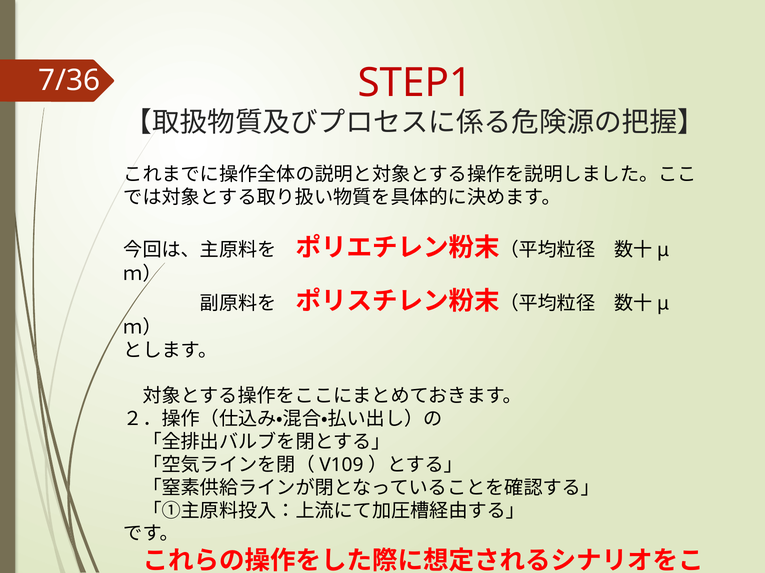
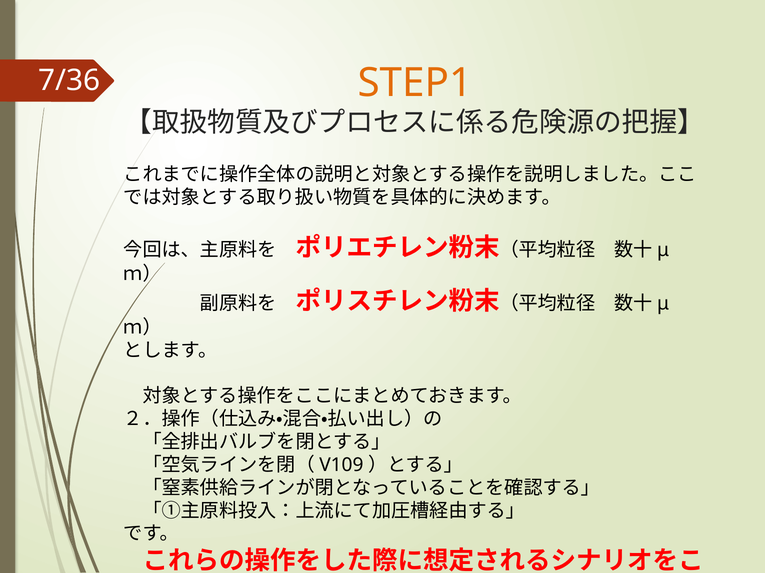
STEP1 colour: red -> orange
